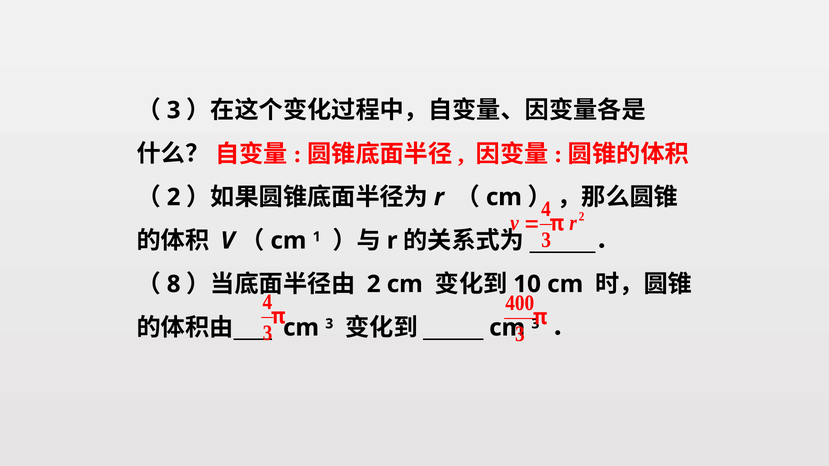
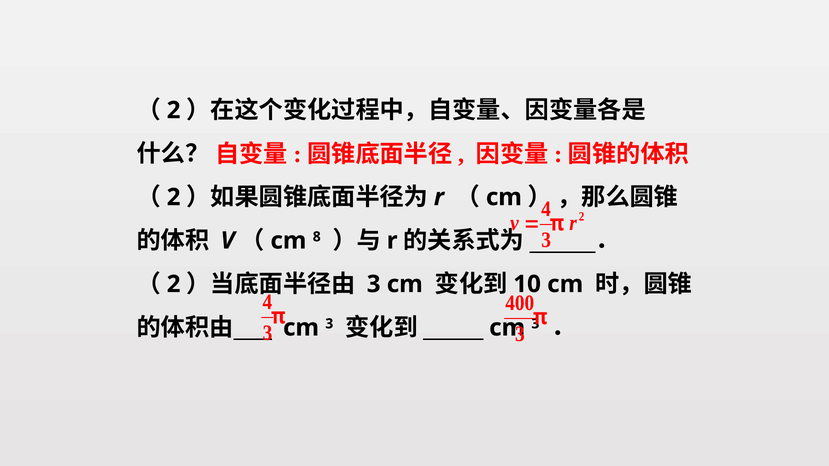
3 at (174, 110): 3 -> 2
1: 1 -> 8
8 at (174, 284): 8 -> 2
2 at (374, 284): 2 -> 3
